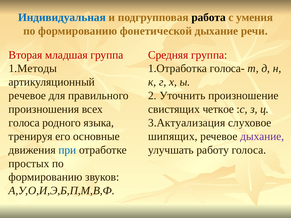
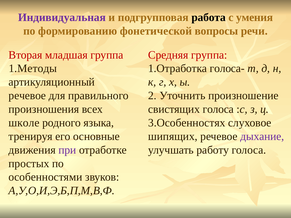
Индивидуальная colour: blue -> purple
фонетической дыхание: дыхание -> вопросы
свистящих четкое: четкое -> голоса
голоса at (24, 123): голоса -> школе
3.Актуализация: 3.Актуализация -> 3.Особенностях
при colour: blue -> purple
формированию at (45, 177): формированию -> особенностями
